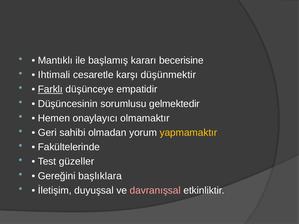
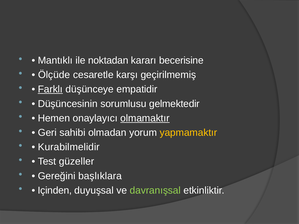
başlamış: başlamış -> noktadan
Ihtimali: Ihtimali -> Ölçüde
düşünmektir: düşünmektir -> geçirilmemiş
olmamaktır underline: none -> present
Fakültelerinde: Fakültelerinde -> Kurabilmelidir
İletişim: İletişim -> Içinden
davranışsal colour: pink -> light green
